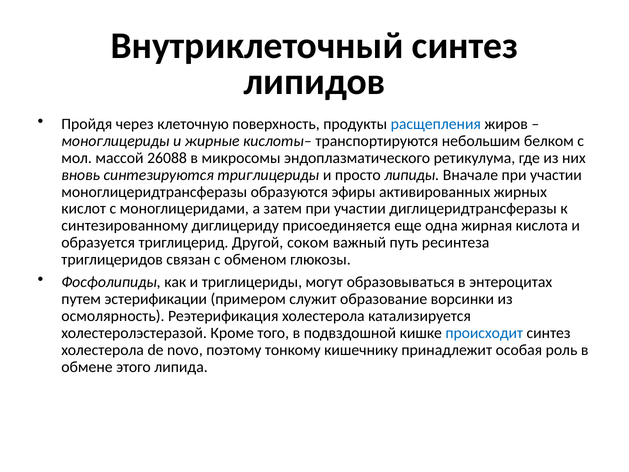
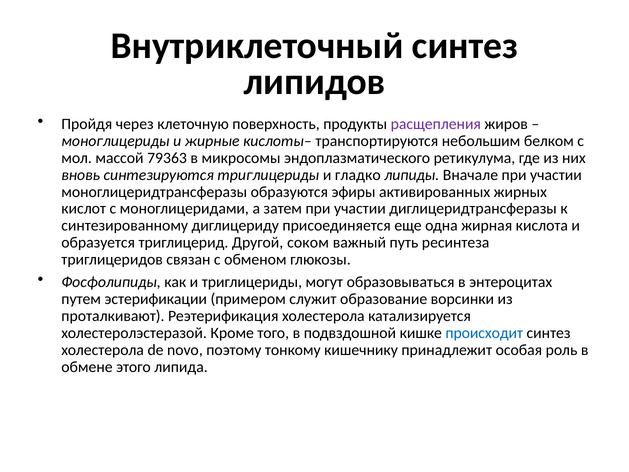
расщепления colour: blue -> purple
26088: 26088 -> 79363
просто: просто -> гладко
осмолярность: осмолярность -> проталкивают
